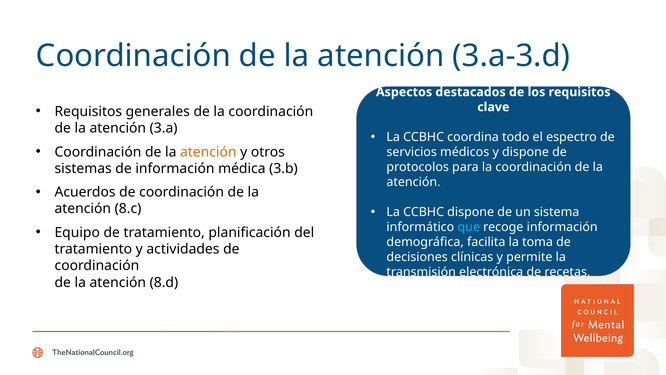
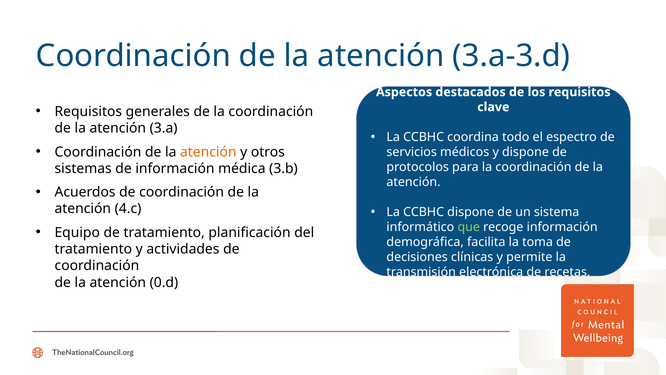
8.c: 8.c -> 4.c
que colour: light blue -> light green
8.d: 8.d -> 0.d
